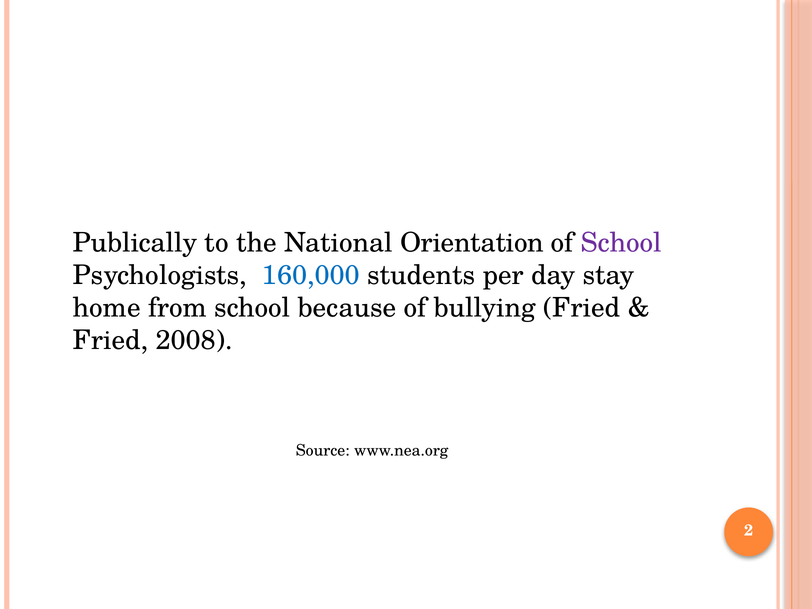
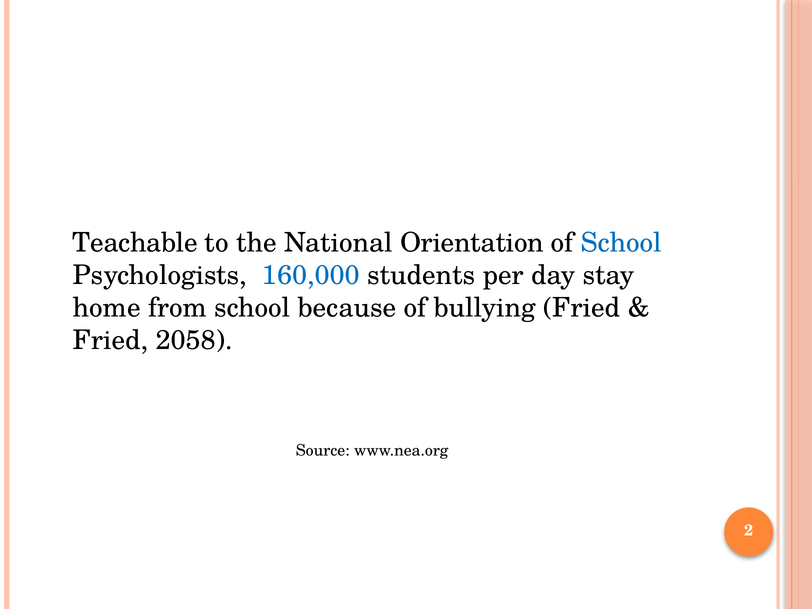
Publically: Publically -> Teachable
School at (621, 243) colour: purple -> blue
2008: 2008 -> 2058
